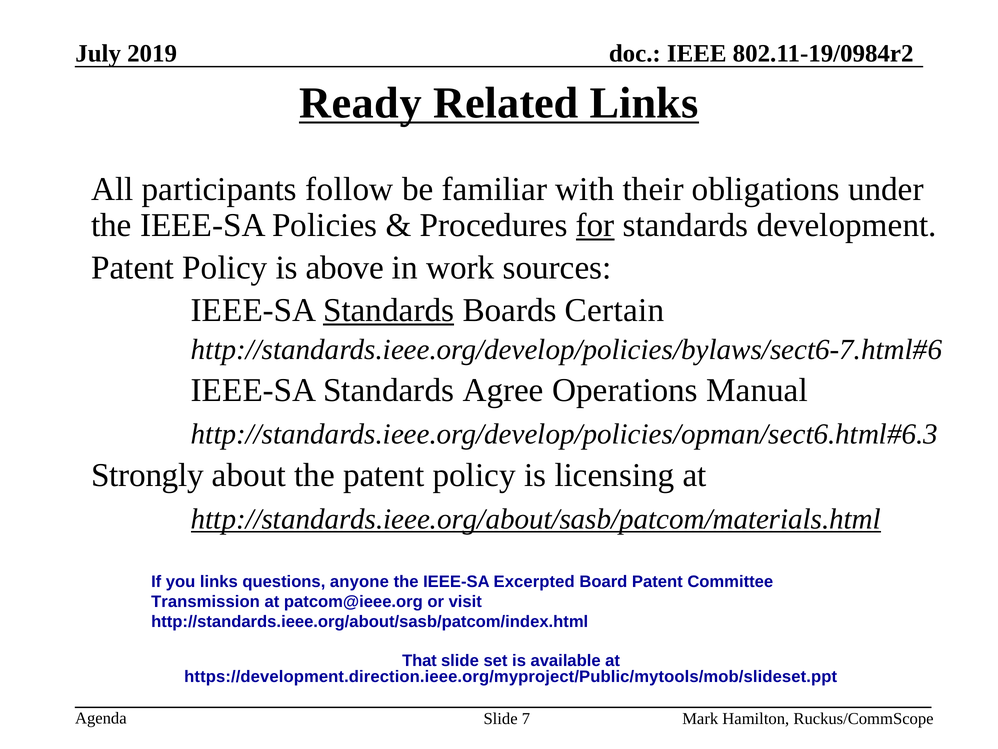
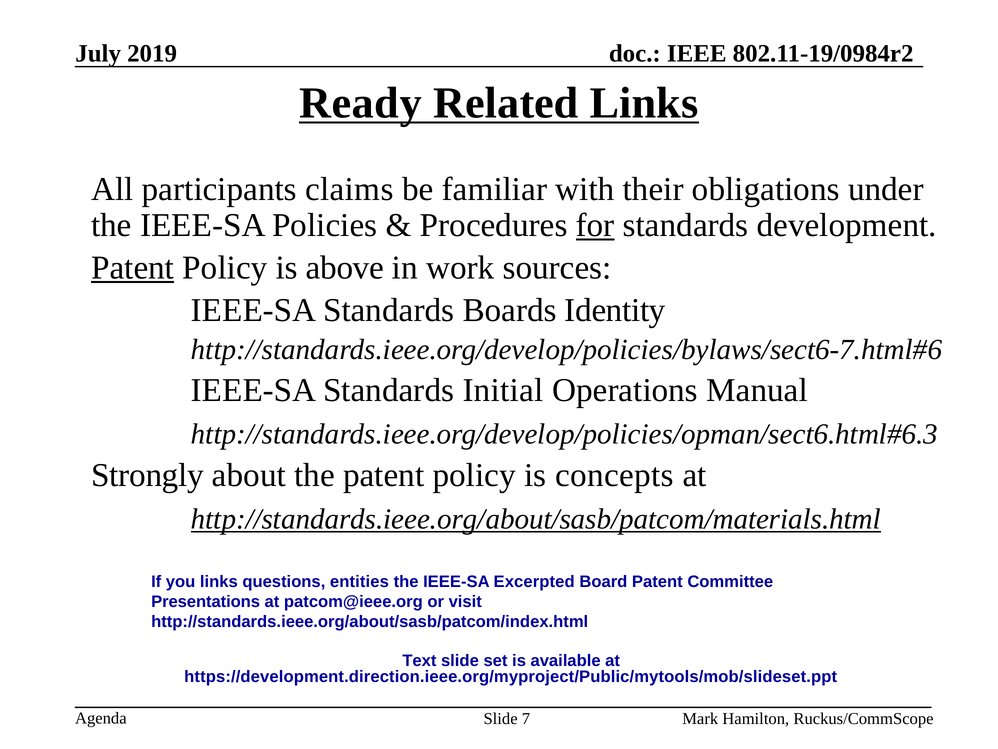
follow: follow -> claims
Patent at (133, 268) underline: none -> present
Standards at (389, 310) underline: present -> none
Certain: Certain -> Identity
Agree: Agree -> Initial
licensing: licensing -> concepts
anyone: anyone -> entities
Transmission: Transmission -> Presentations
That: That -> Text
